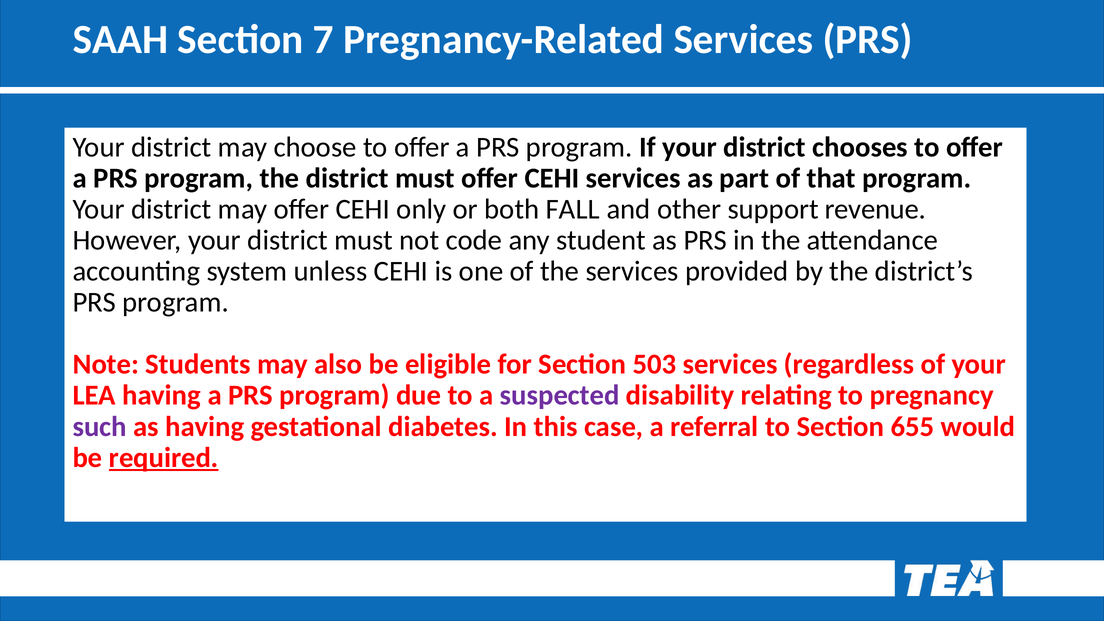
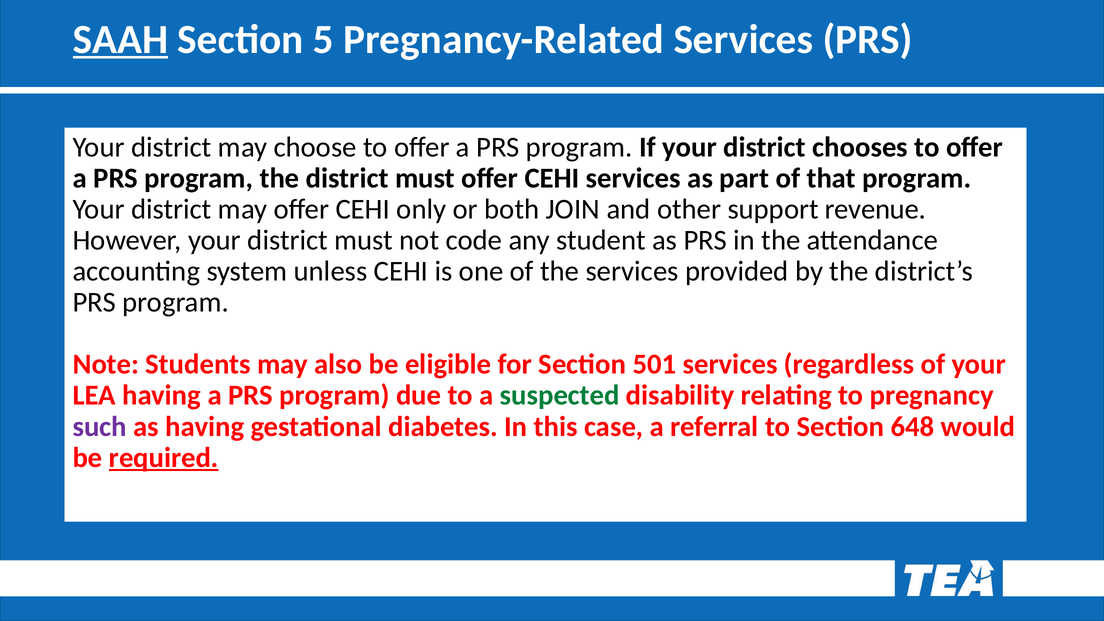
SAAH underline: none -> present
7: 7 -> 5
FALL: FALL -> JOIN
503: 503 -> 501
suspected colour: purple -> green
655: 655 -> 648
